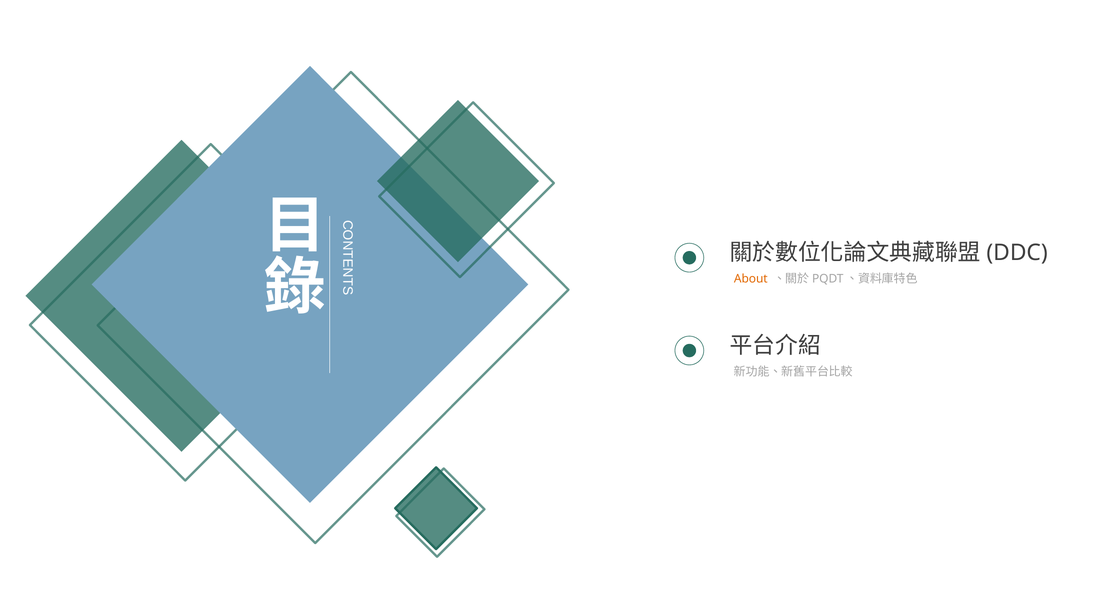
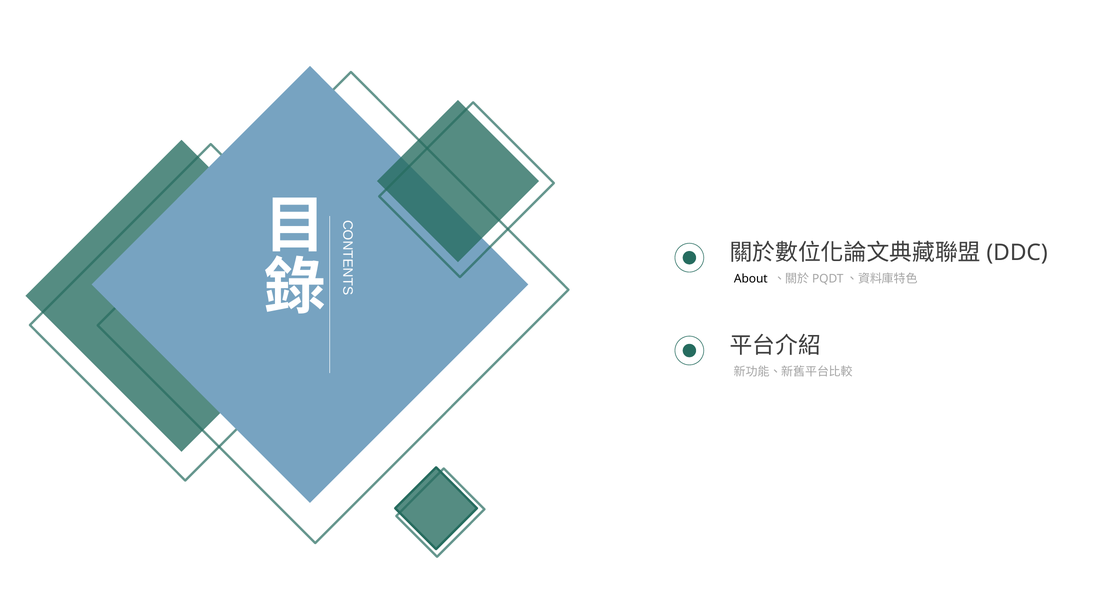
About colour: orange -> black
